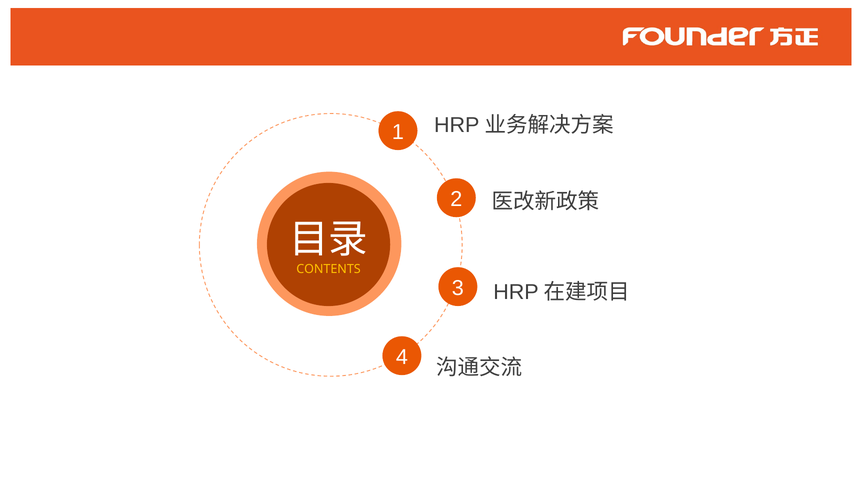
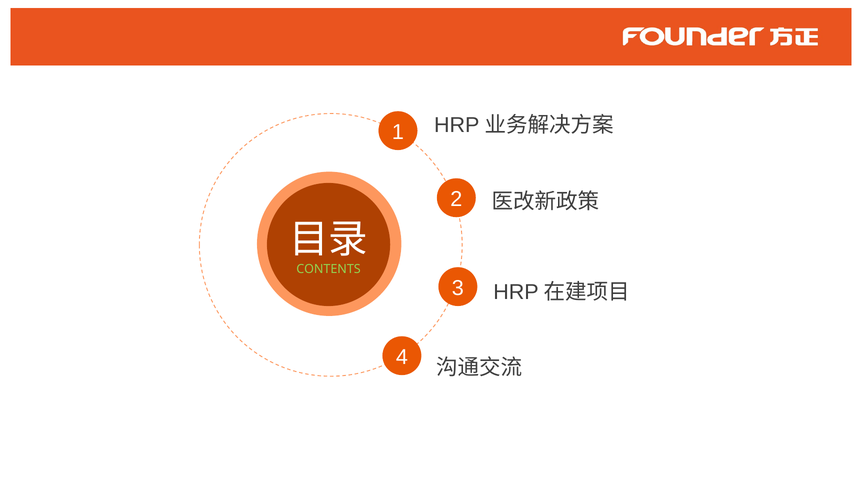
CONTENTS colour: yellow -> light green
